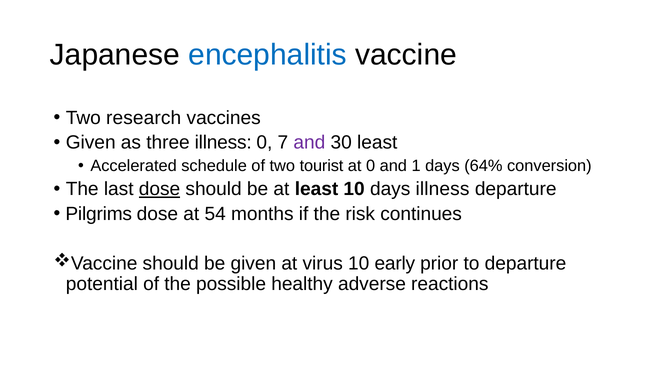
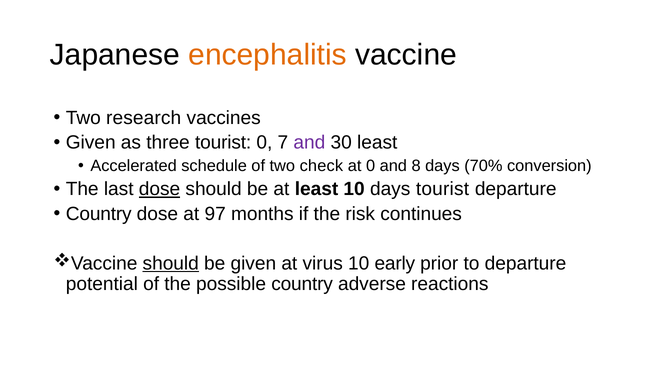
encephalitis colour: blue -> orange
three illness: illness -> tourist
tourist: tourist -> check
1: 1 -> 8
64%: 64% -> 70%
days illness: illness -> tourist
Pilgrims at (99, 214): Pilgrims -> Country
54: 54 -> 97
should at (171, 264) underline: none -> present
possible healthy: healthy -> country
